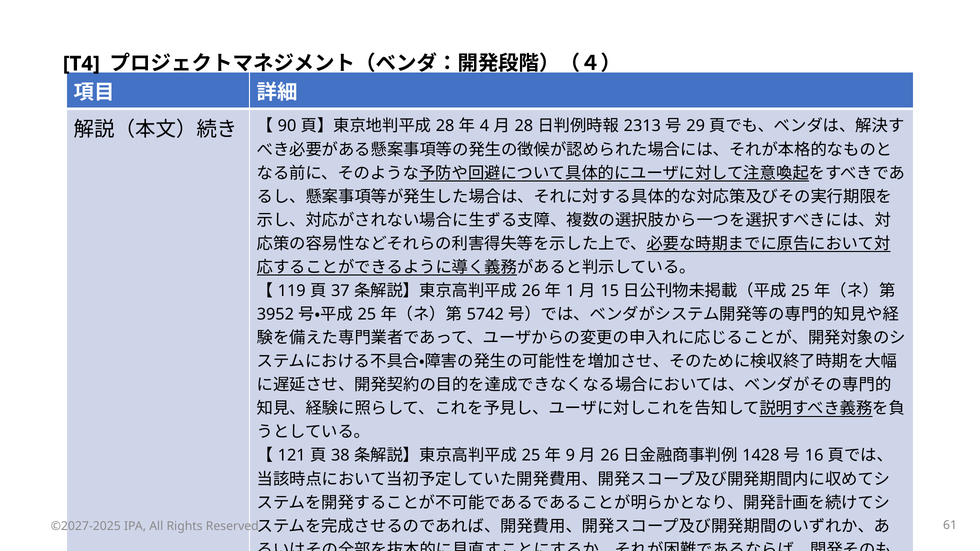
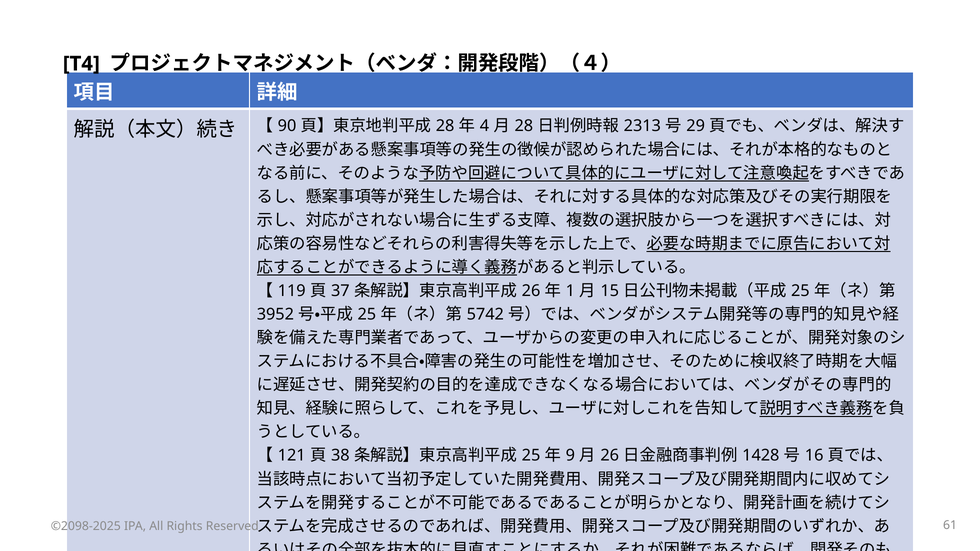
©2027-2025: ©2027-2025 -> ©2098-2025
